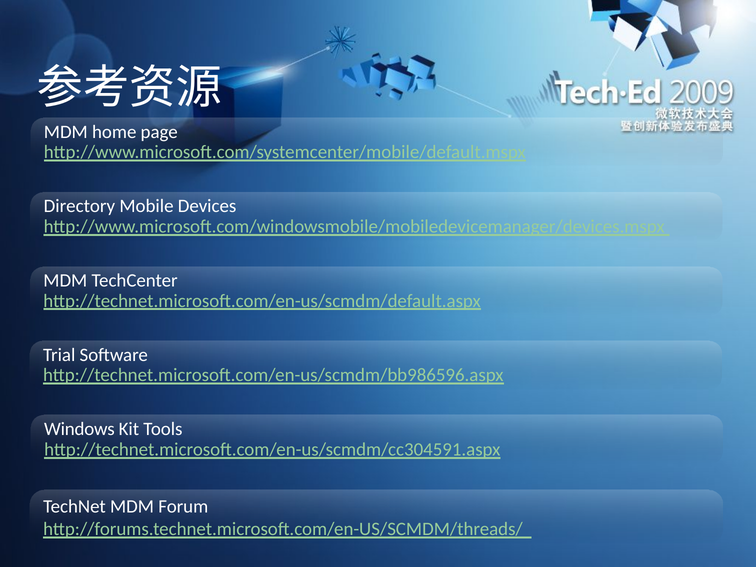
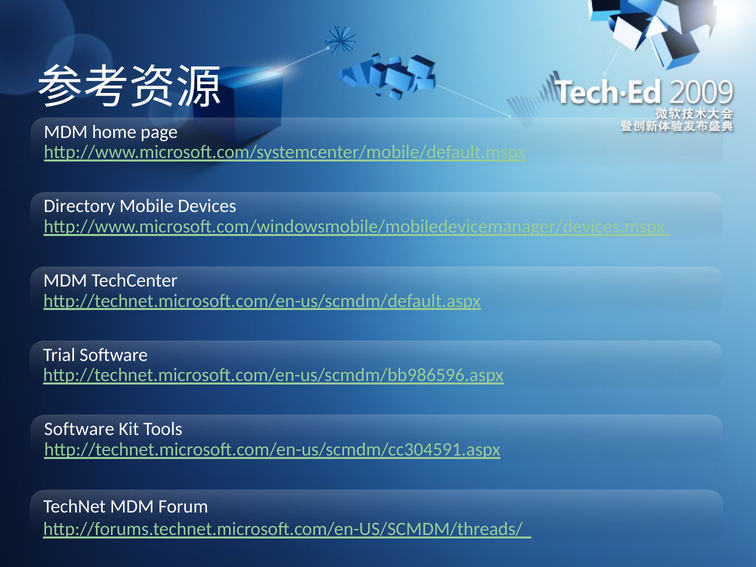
Windows at (79, 429): Windows -> Software
